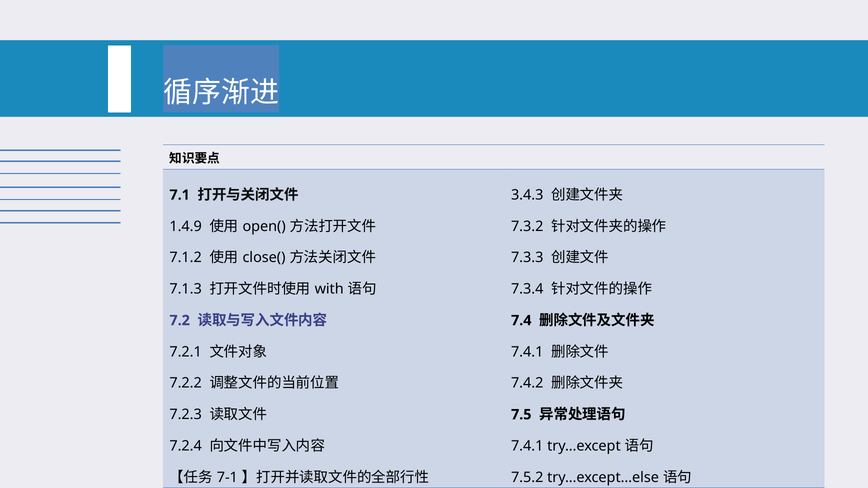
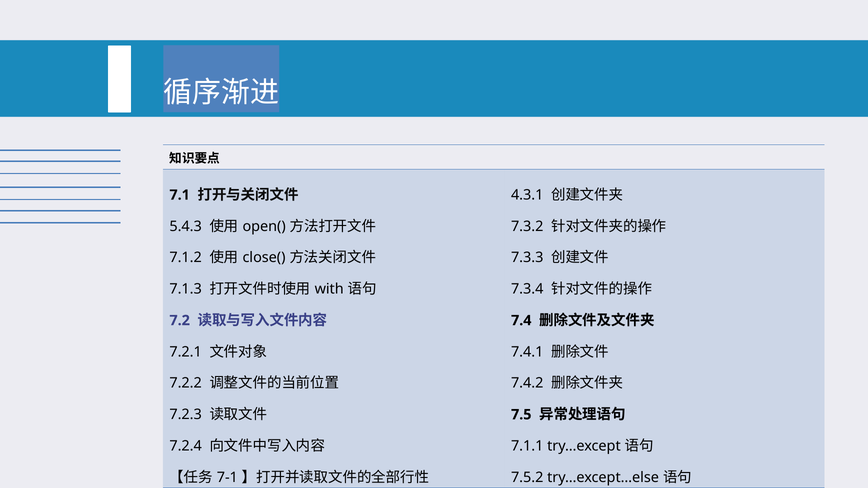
3.4.3: 3.4.3 -> 4.3.1
1.4.9: 1.4.9 -> 5.4.3
7.4.1 at (527, 446): 7.4.1 -> 7.1.1
